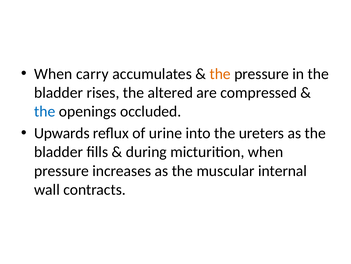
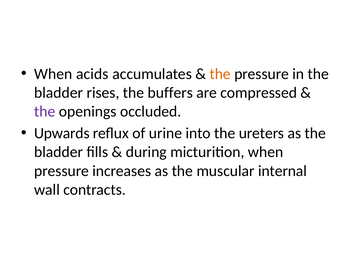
carry: carry -> acids
altered: altered -> buffers
the at (45, 111) colour: blue -> purple
